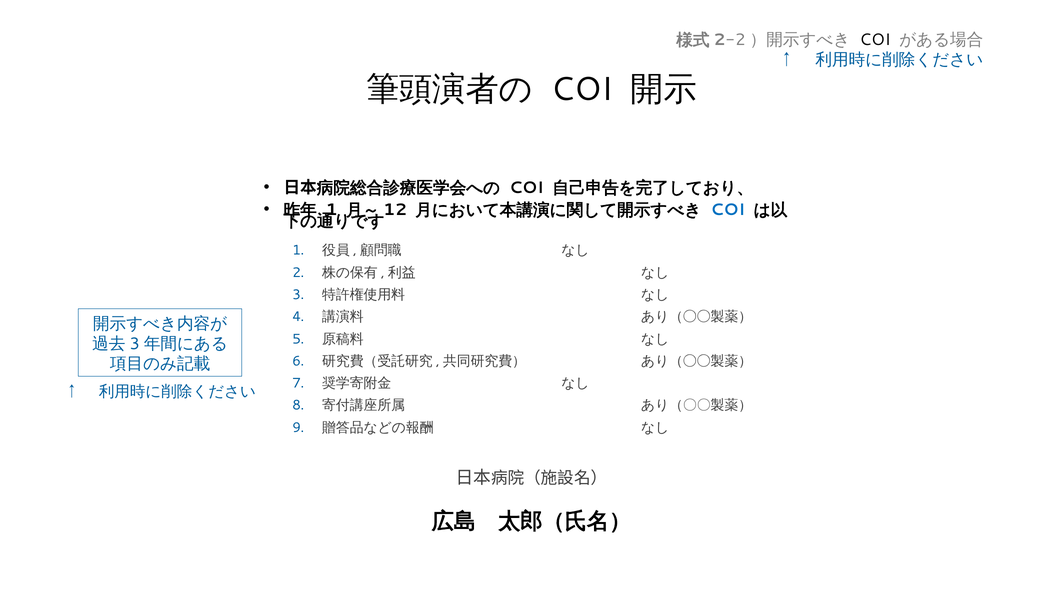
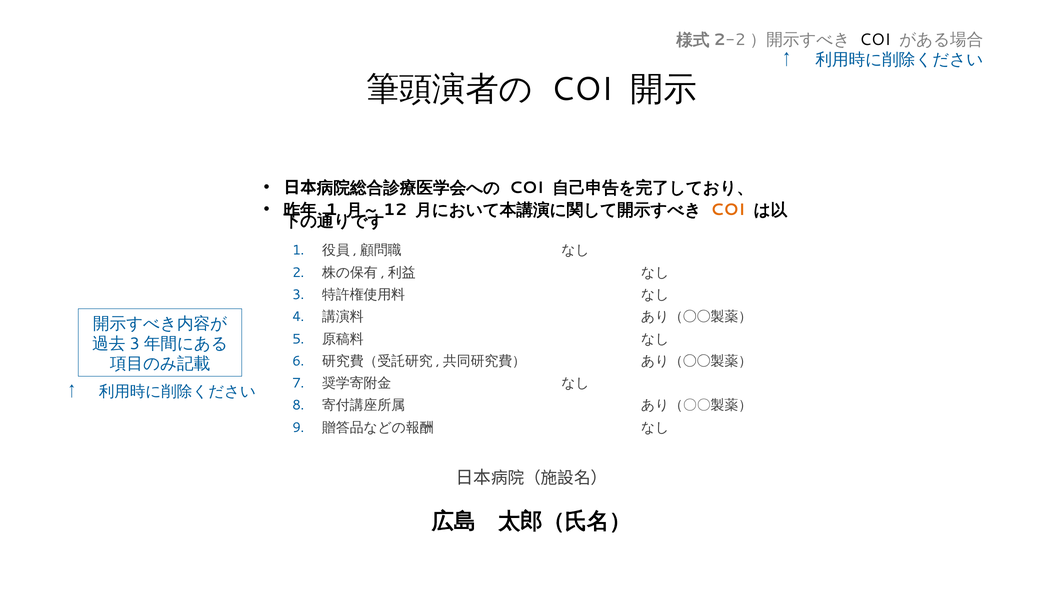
COI at (728, 210) colour: blue -> orange
